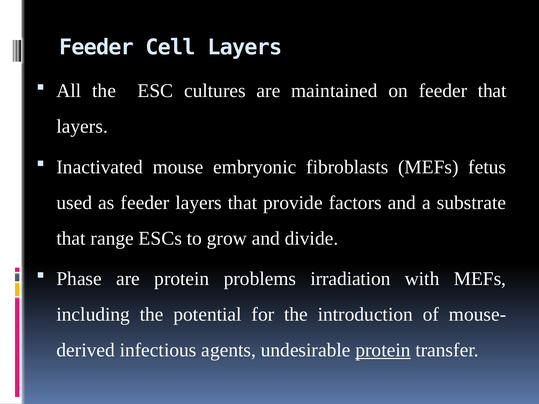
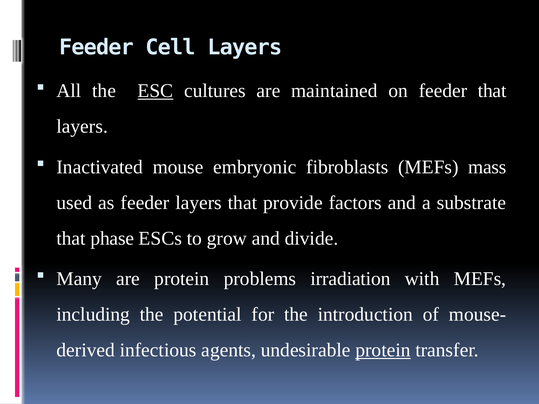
ESC underline: none -> present
fetus: fetus -> mass
range: range -> phase
Phase: Phase -> Many
